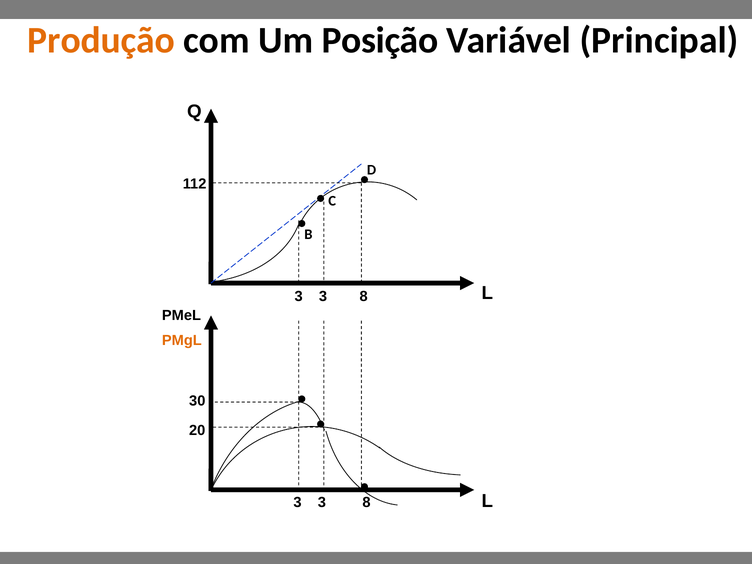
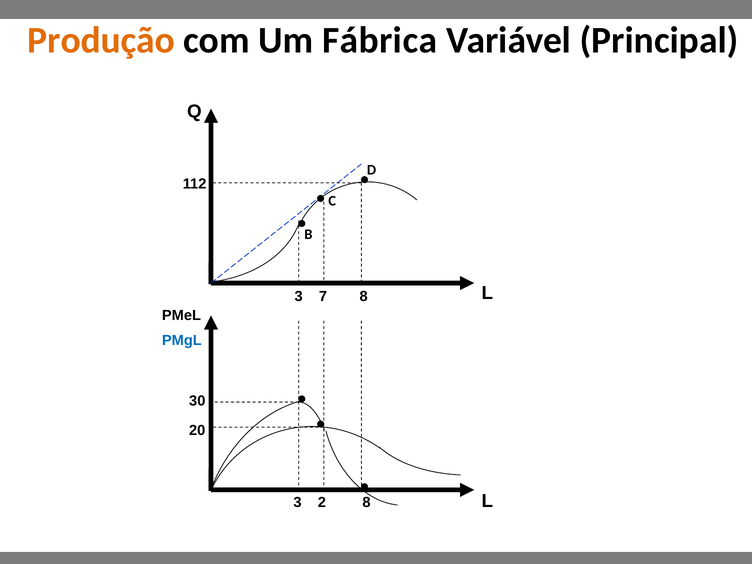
Posição: Posição -> Fábrica
3 at (323, 297): 3 -> 7
PMgL colour: orange -> blue
3 at (322, 502): 3 -> 2
